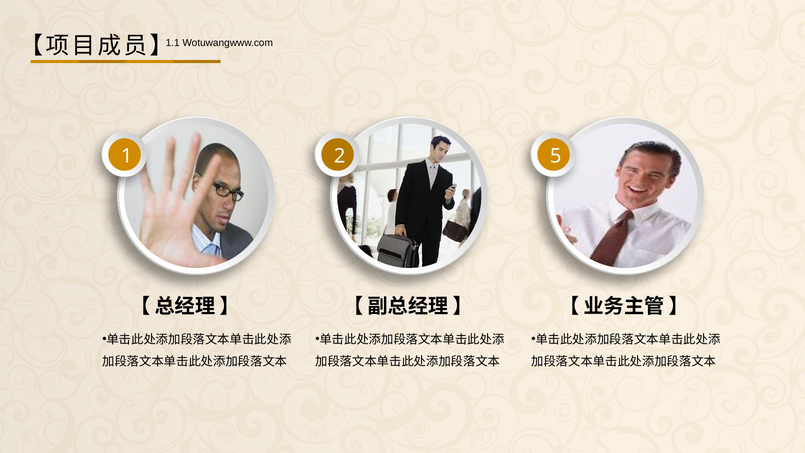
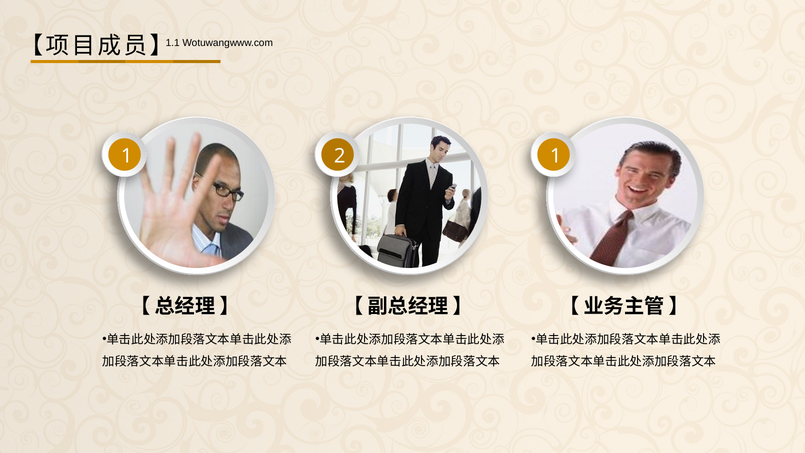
2 5: 5 -> 1
